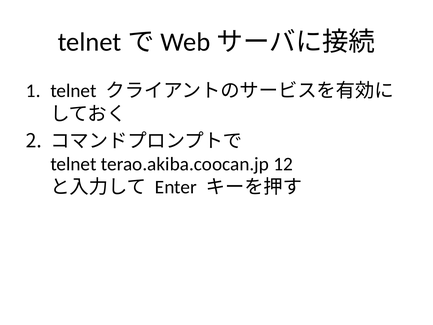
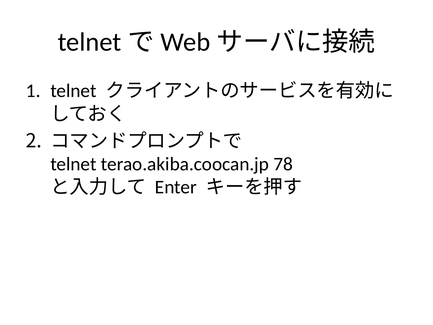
12: 12 -> 78
